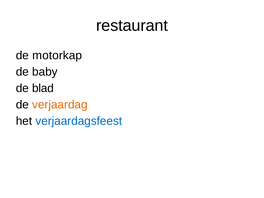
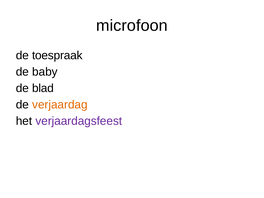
restaurant: restaurant -> microfoon
motorkap: motorkap -> toespraak
verjaardagsfeest colour: blue -> purple
